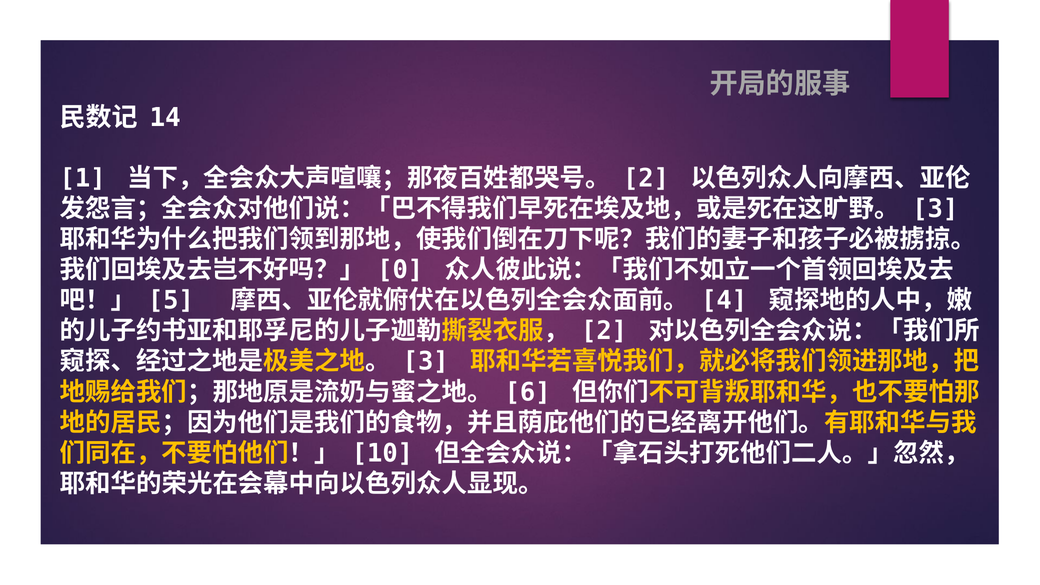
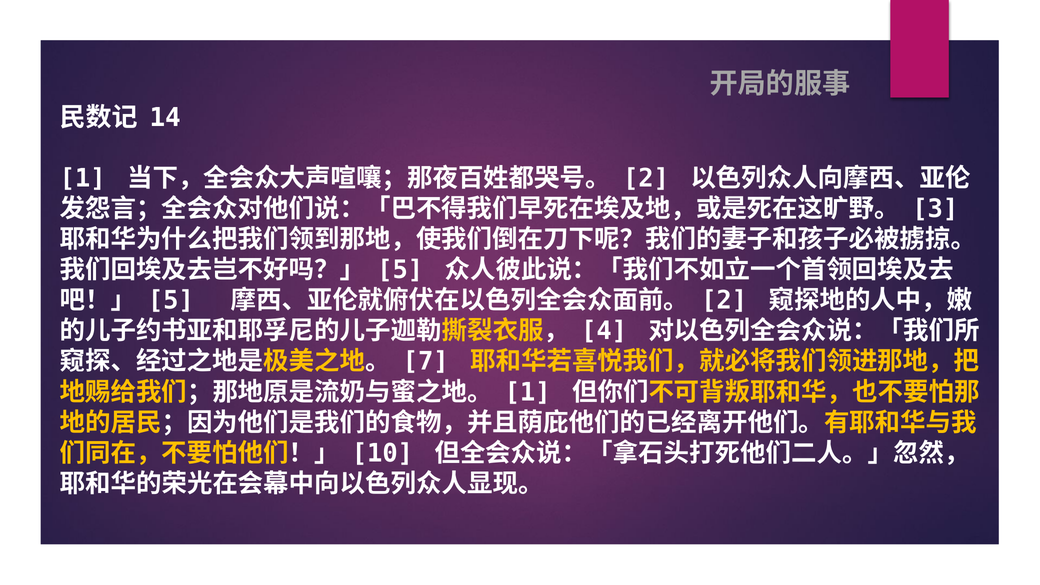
0 at (400, 270): 0 -> 5
4 at (724, 300): 4 -> 2
2 at (604, 331): 2 -> 4
3 at (426, 362): 3 -> 7
6 at (528, 392): 6 -> 1
